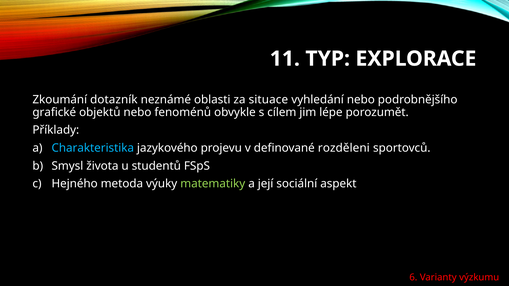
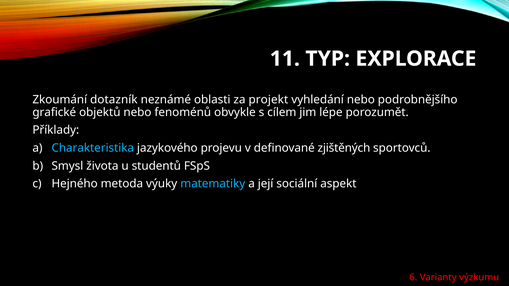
situace: situace -> projekt
rozděleni: rozděleni -> zjištěných
matematiky colour: light green -> light blue
